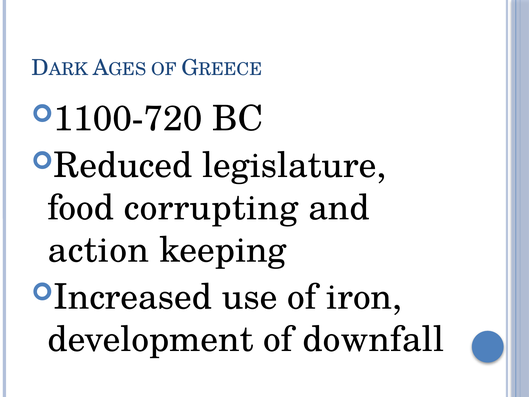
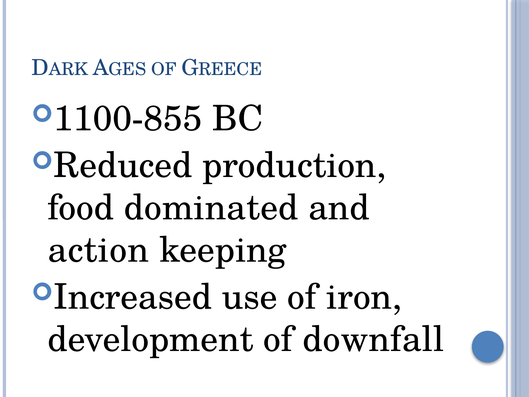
1100-720: 1100-720 -> 1100-855
legislature: legislature -> production
corrupting: corrupting -> dominated
